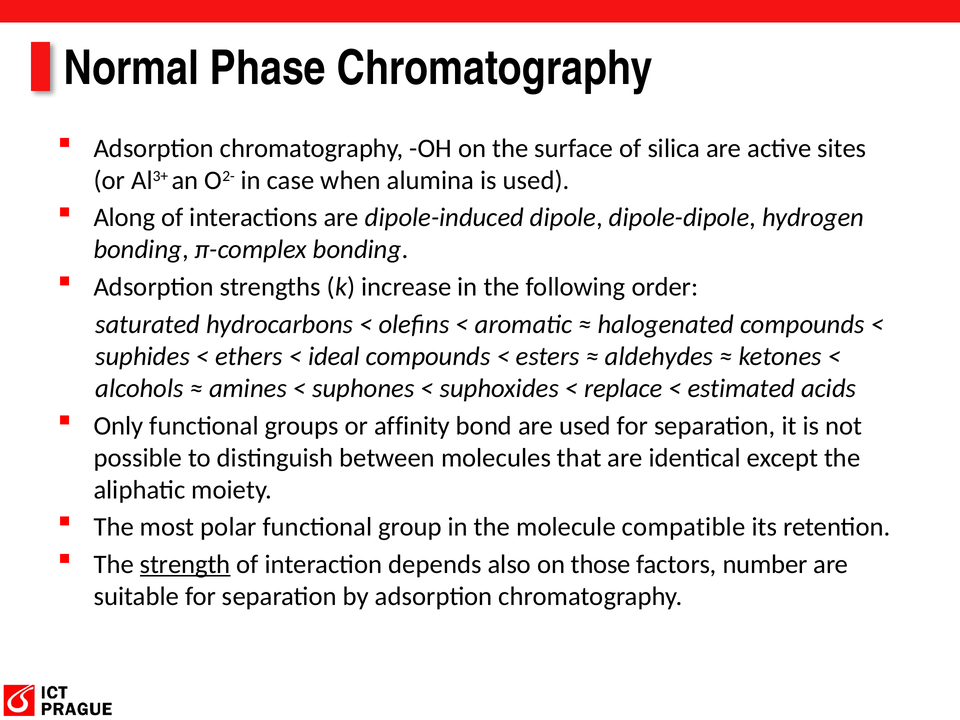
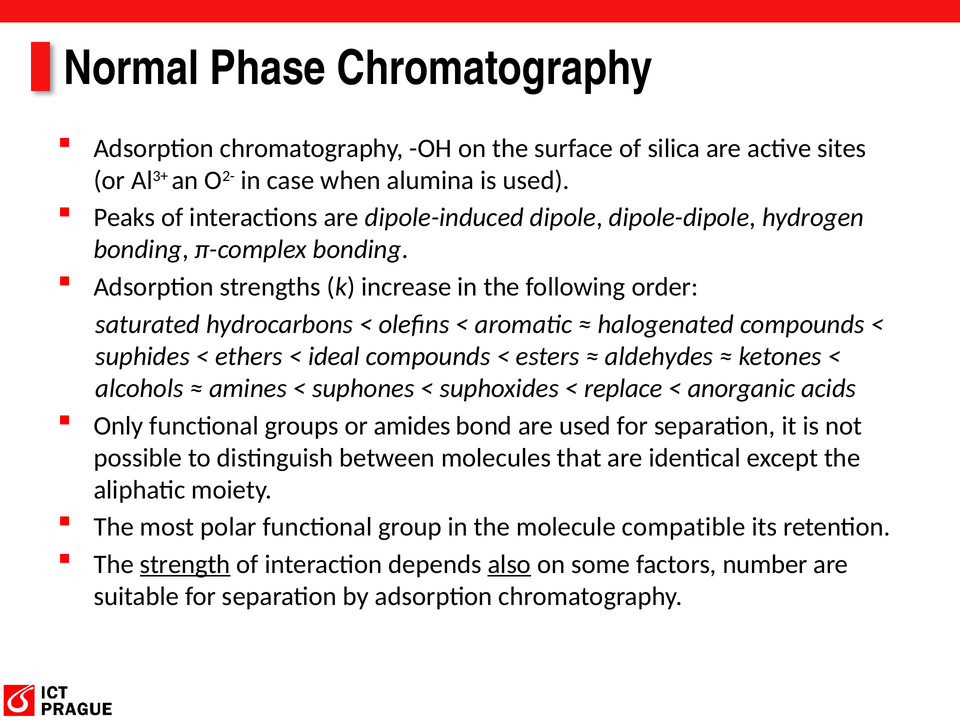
Along: Along -> Peaks
estimated: estimated -> anorganic
affinity: affinity -> amides
also underline: none -> present
those: those -> some
